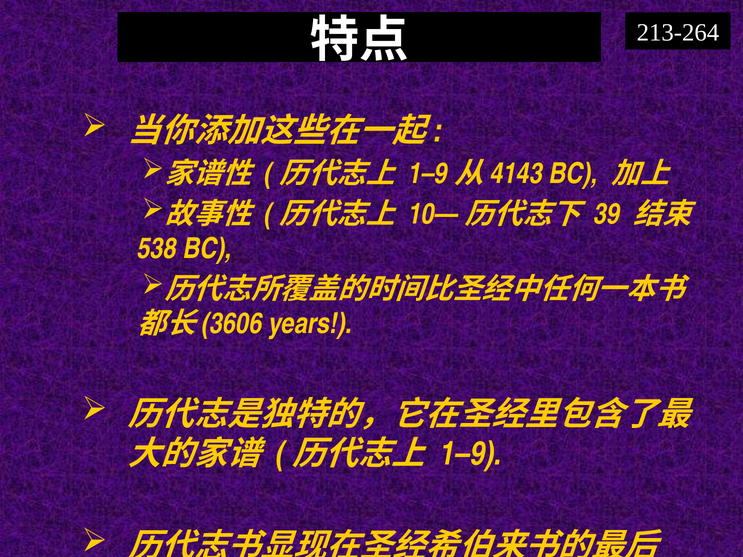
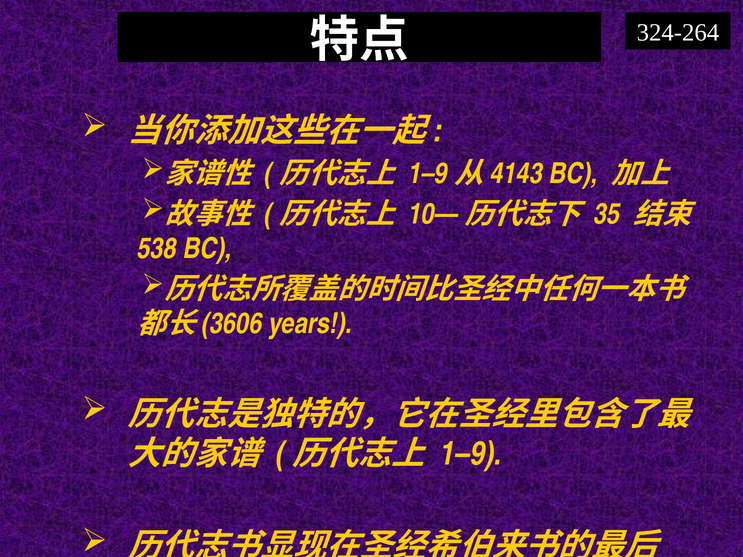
213-264: 213-264 -> 324-264
39: 39 -> 35
